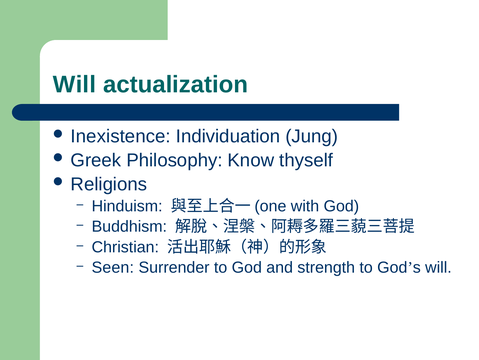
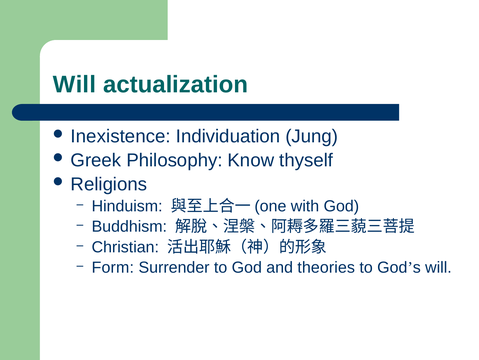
Seen: Seen -> Form
strength: strength -> theories
